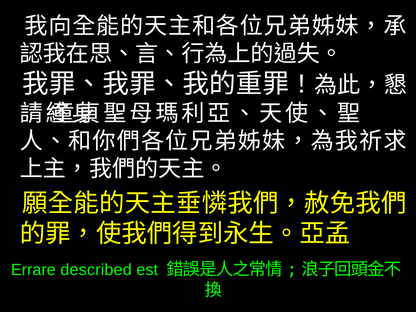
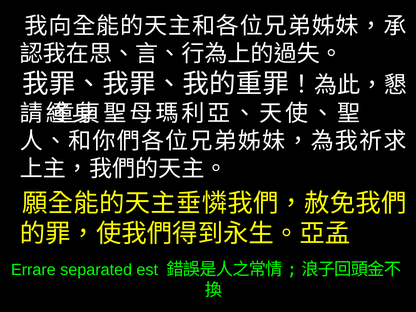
described: described -> separated
